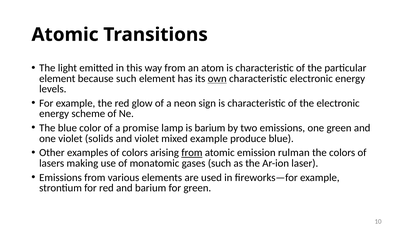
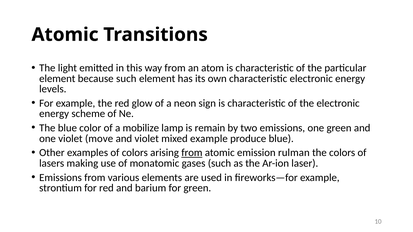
own underline: present -> none
promise: promise -> mobilize
is barium: barium -> remain
solids: solids -> move
